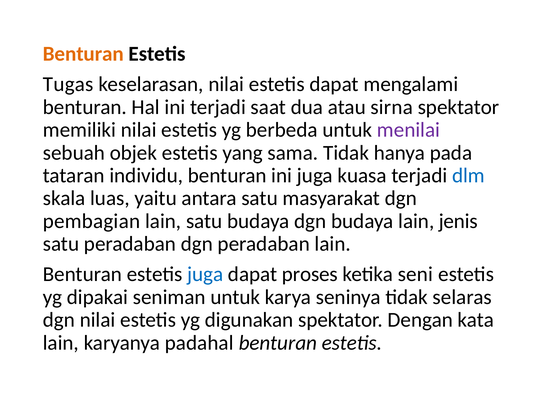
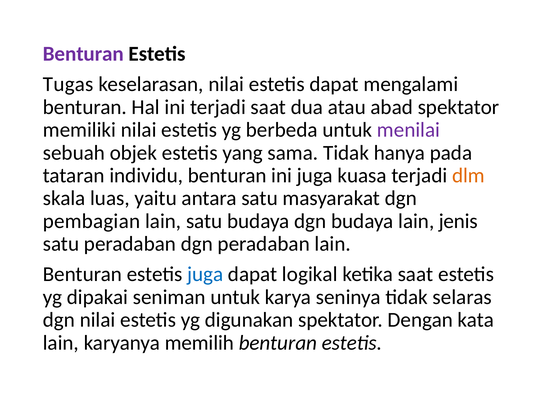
Benturan at (83, 54) colour: orange -> purple
sirna: sirna -> abad
dlm colour: blue -> orange
proses: proses -> logikal
ketika seni: seni -> saat
padahal: padahal -> memilih
